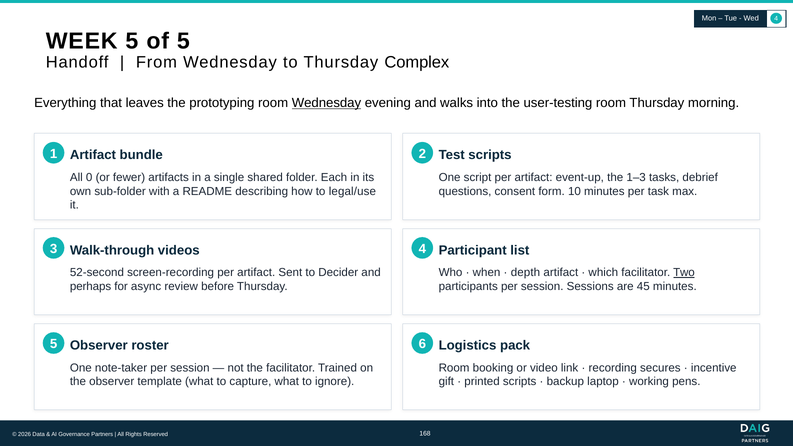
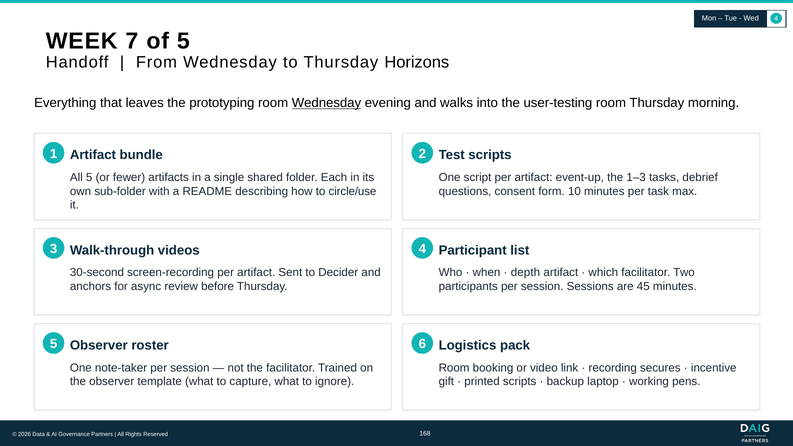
WEEK 5: 5 -> 7
Complex: Complex -> Horizons
All 0: 0 -> 5
legal/use: legal/use -> circle/use
52-second: 52-second -> 30-second
Two underline: present -> none
perhaps: perhaps -> anchors
